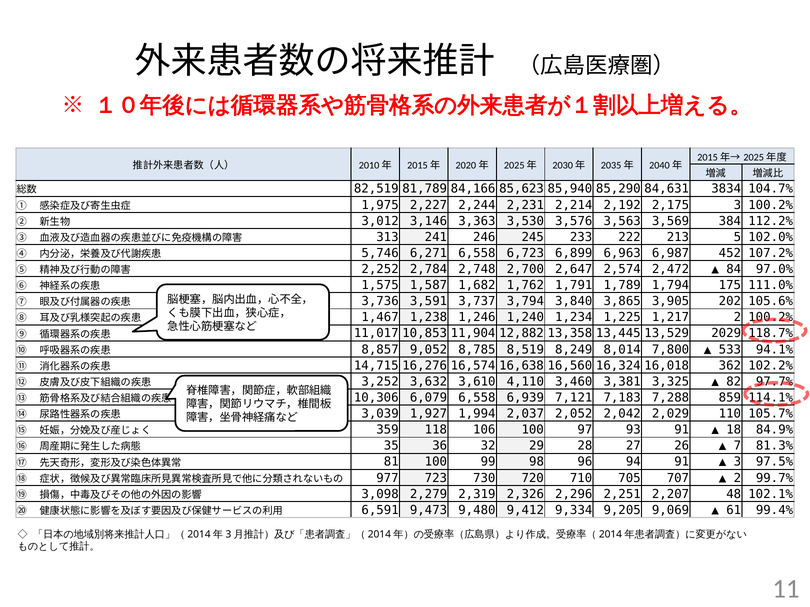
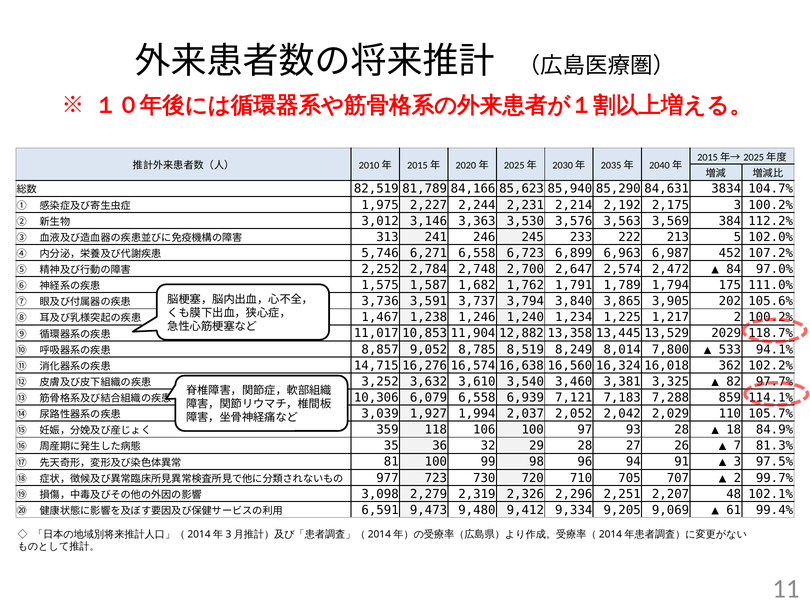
4,110: 4,110 -> 3,540
93 91: 91 -> 28
